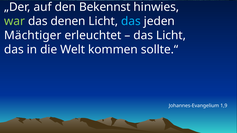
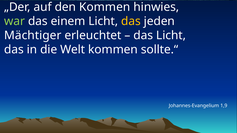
den Bekennst: Bekennst -> Kommen
denen: denen -> einem
das at (131, 21) colour: light blue -> yellow
